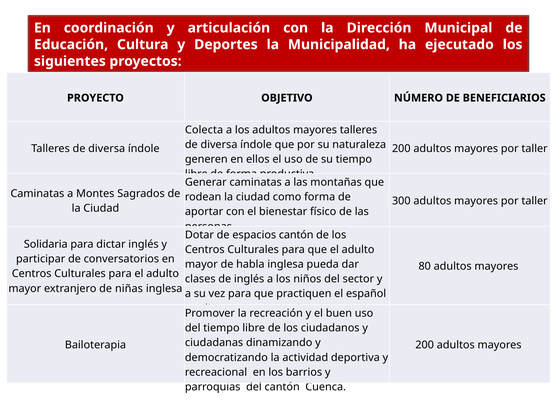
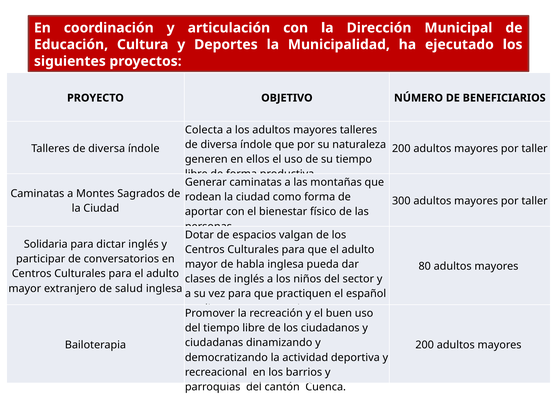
espacios cantón: cantón -> valgan
niñas: niñas -> salud
